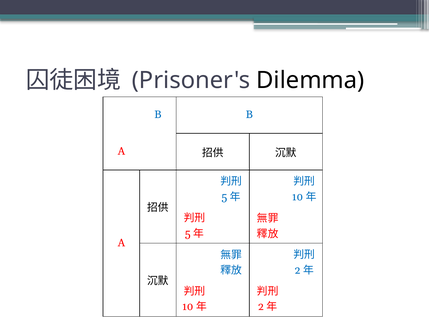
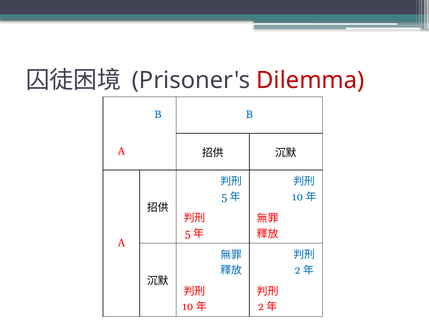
Dilemma colour: black -> red
